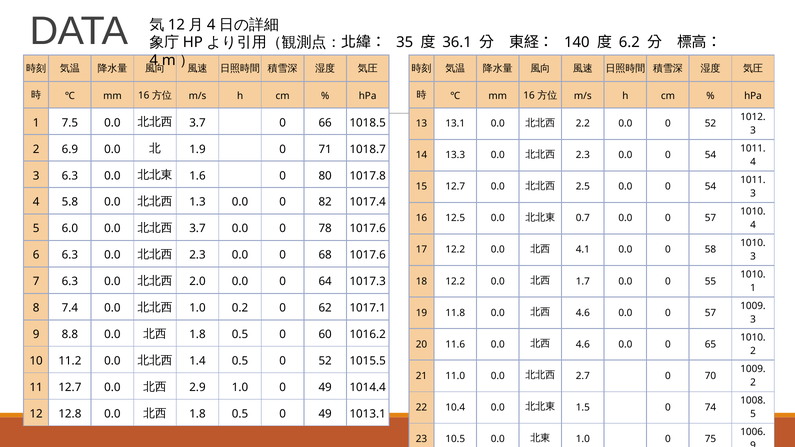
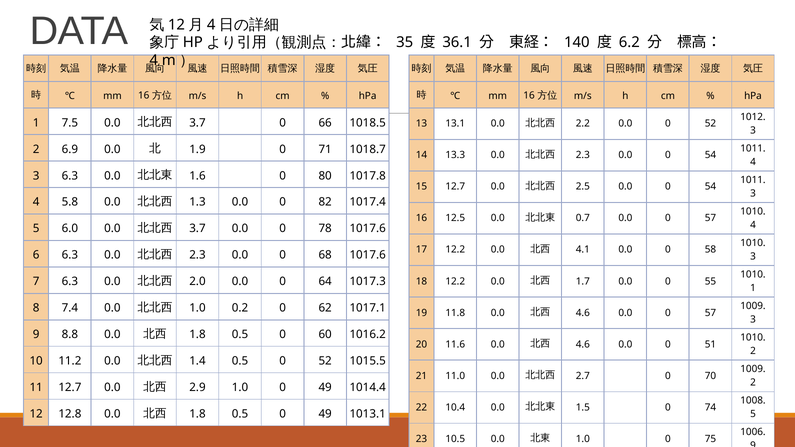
65: 65 -> 51
